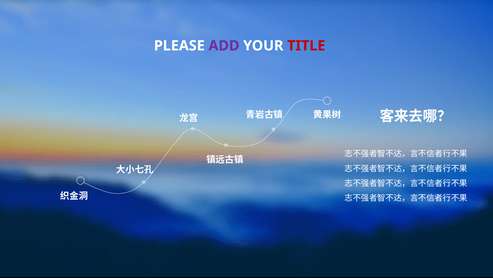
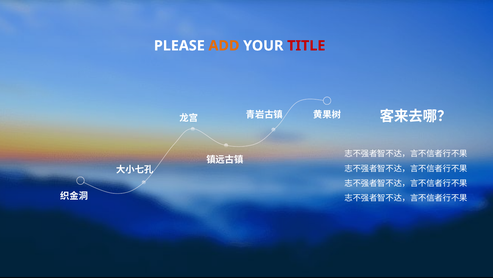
ADD colour: purple -> orange
